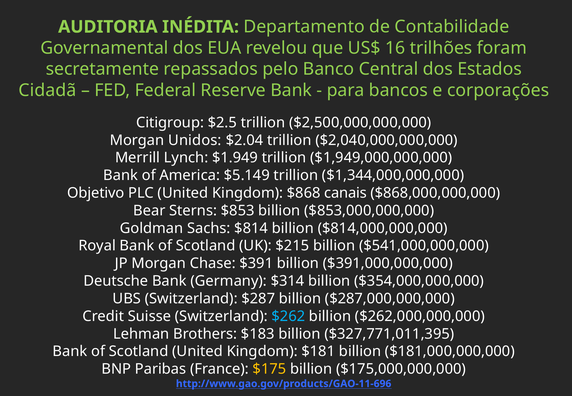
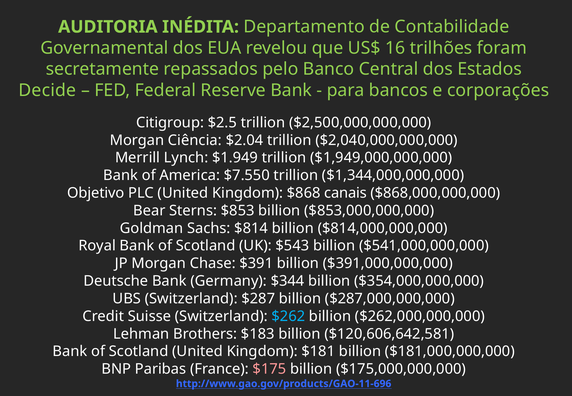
Cidadã: Cidadã -> Decide
Unidos: Unidos -> Ciência
$5.149: $5.149 -> $7.550
$215: $215 -> $543
$314: $314 -> $344
$327,771,011,395: $327,771,011,395 -> $120,606,642,581
$175 colour: yellow -> pink
